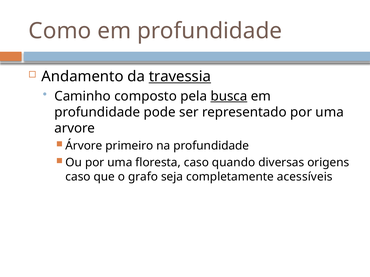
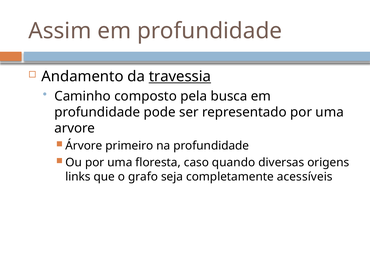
Como: Como -> Assim
busca underline: present -> none
caso at (78, 177): caso -> links
